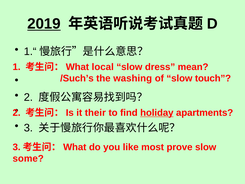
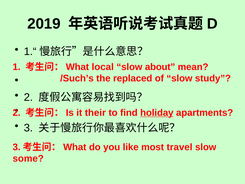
2019 underline: present -> none
dress: dress -> about
washing: washing -> replaced
touch: touch -> study
prove: prove -> travel
